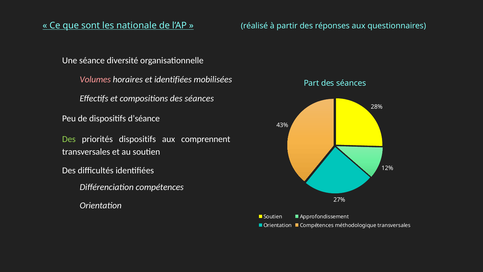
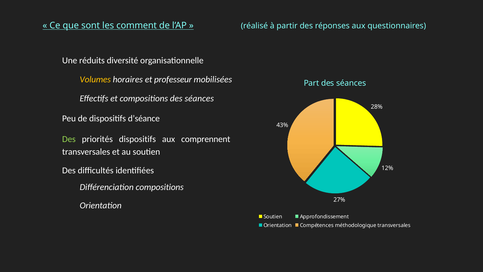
nationale: nationale -> comment
séance: séance -> réduits
Volumes colour: pink -> yellow
et identifiées: identifiées -> professeur
Différenciation compétences: compétences -> compositions
